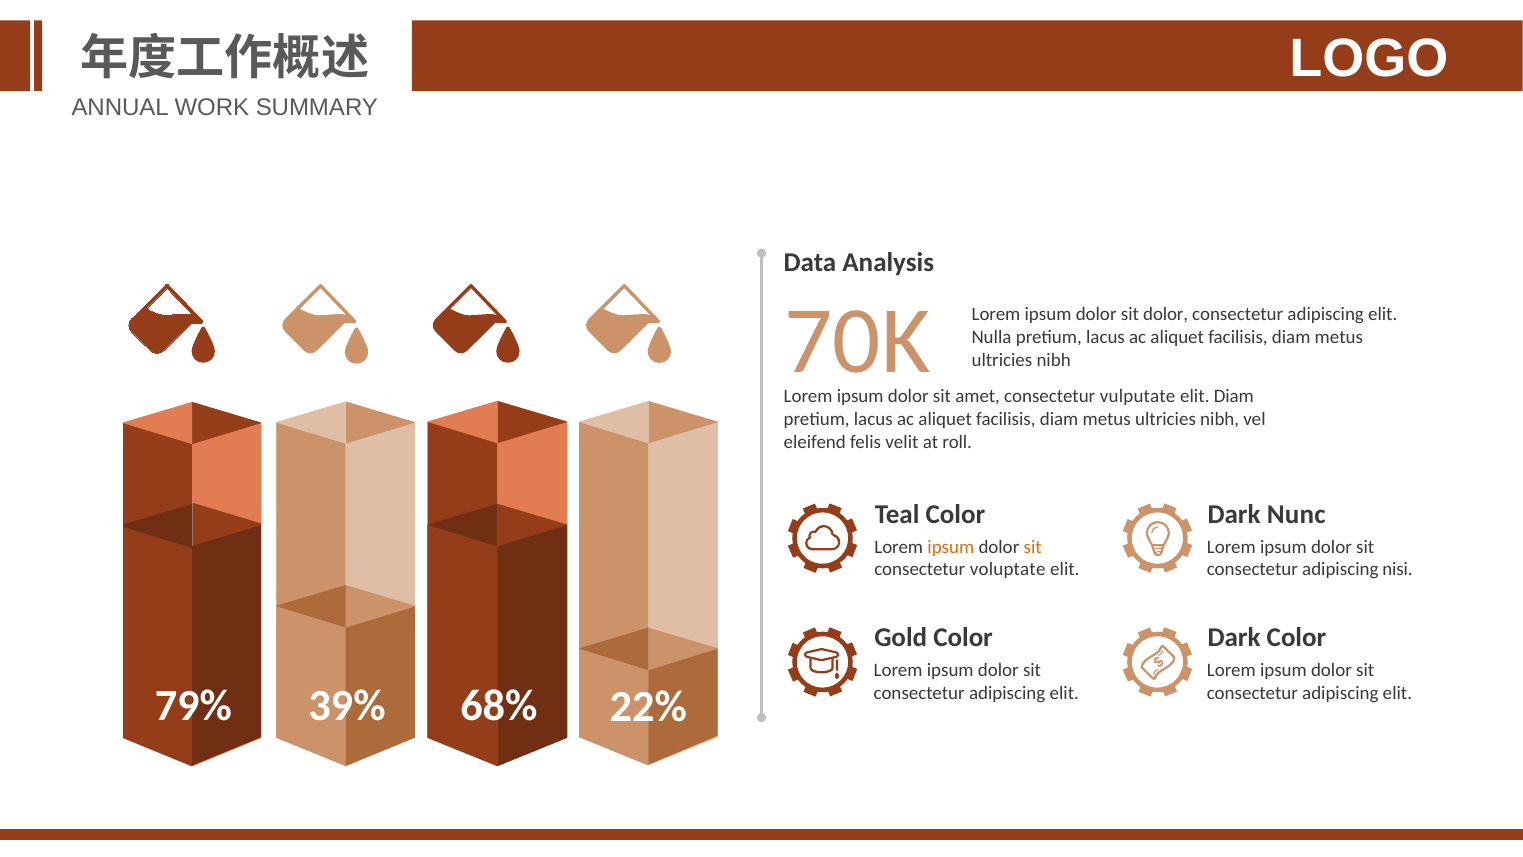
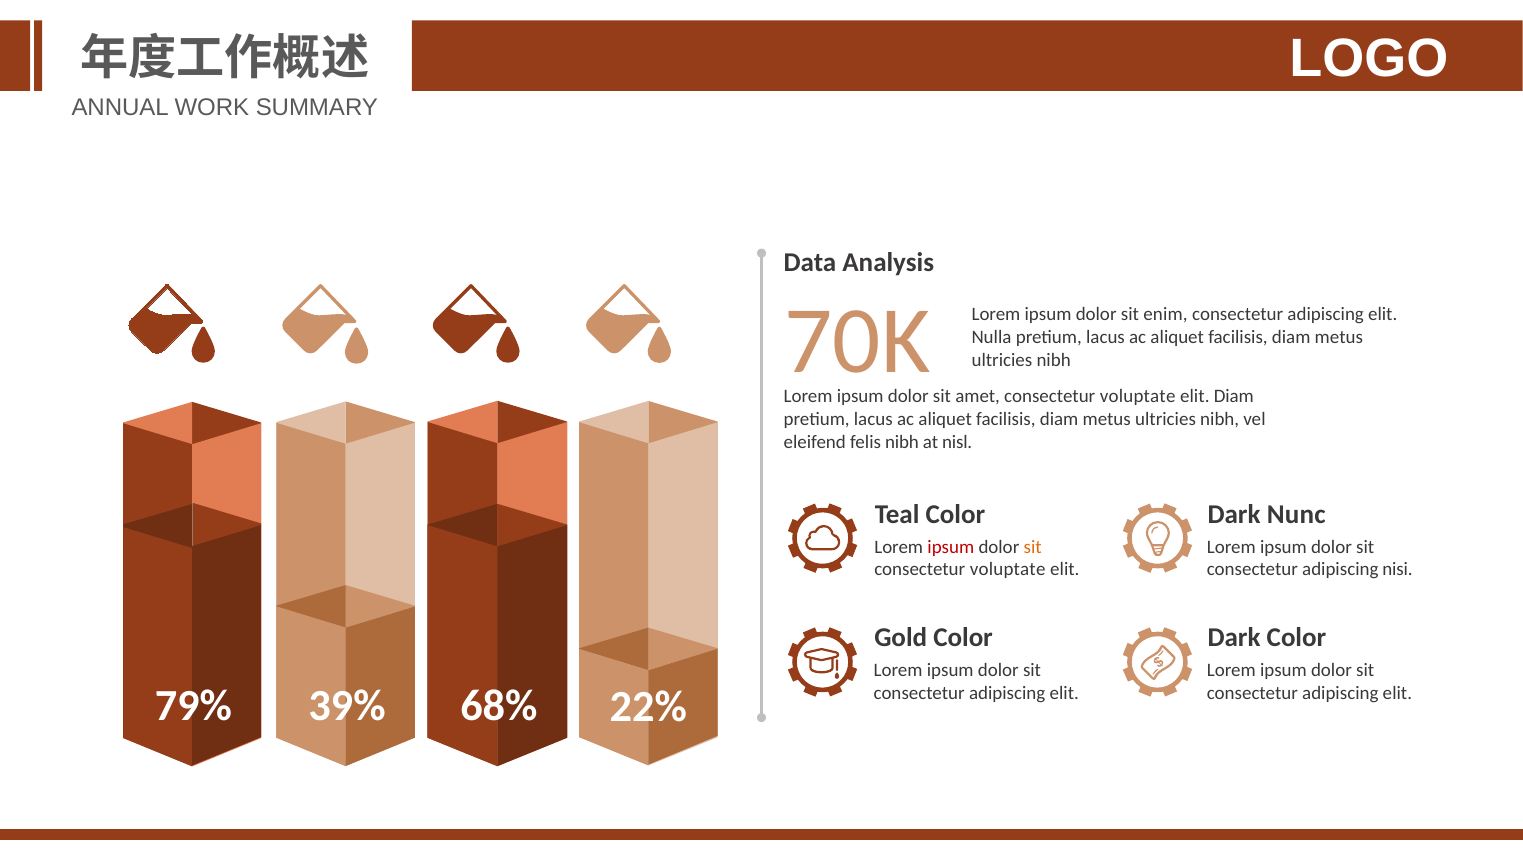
sit dolor: dolor -> enim
amet consectetur vulputate: vulputate -> voluptate
felis velit: velit -> nibh
roll: roll -> nisl
ipsum at (951, 547) colour: orange -> red
